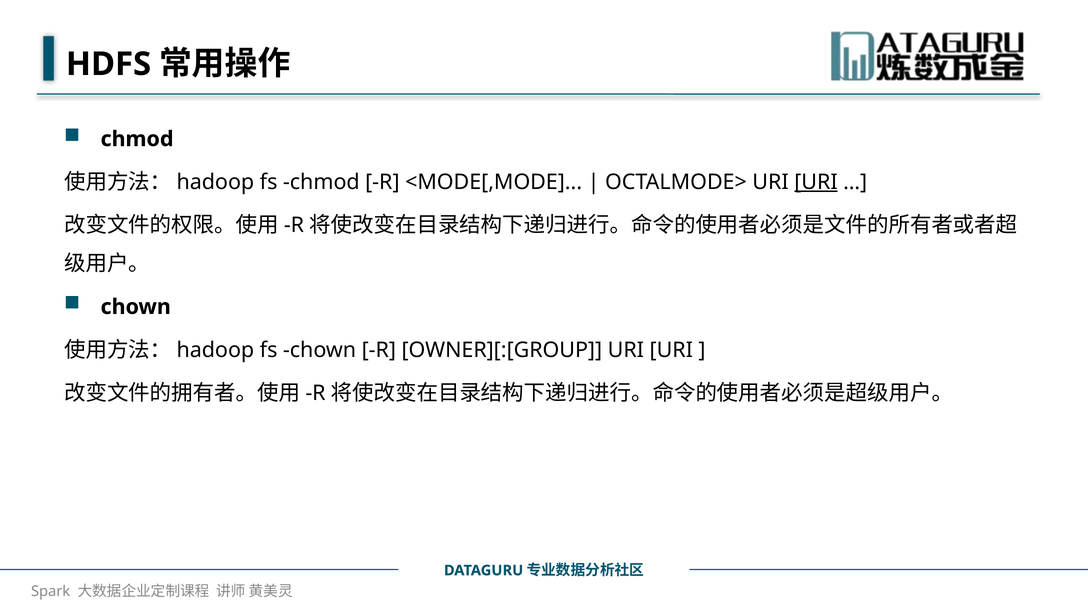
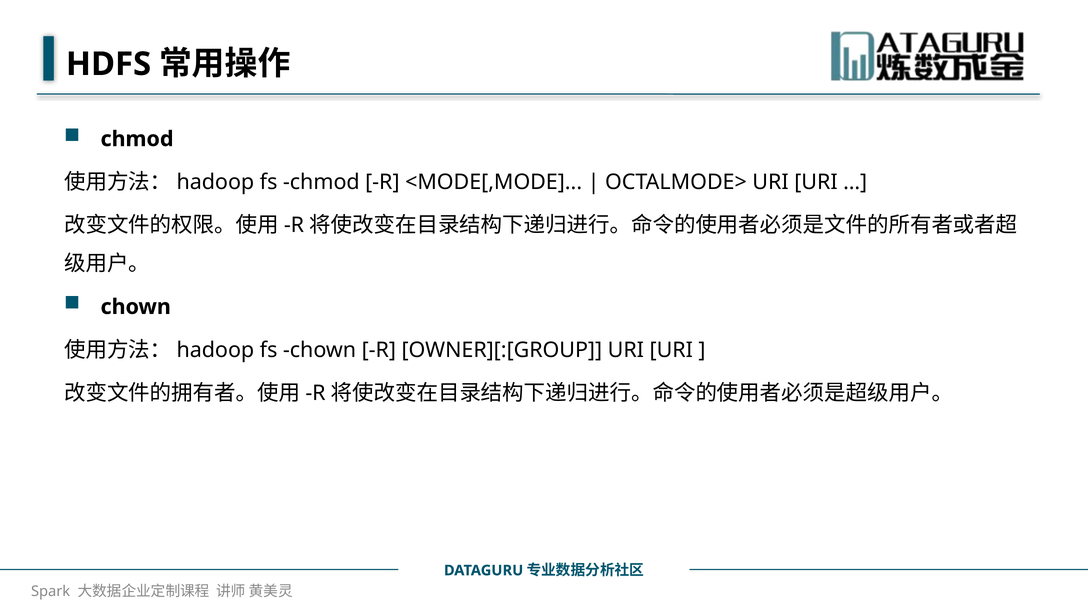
URI at (816, 182) underline: present -> none
